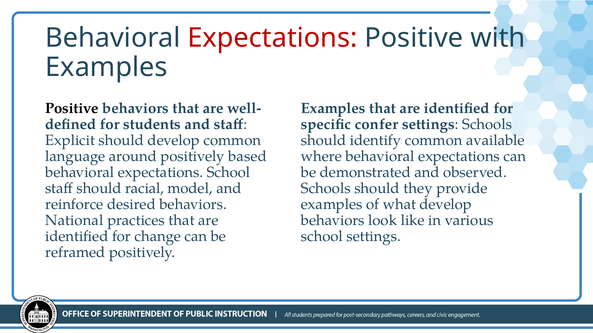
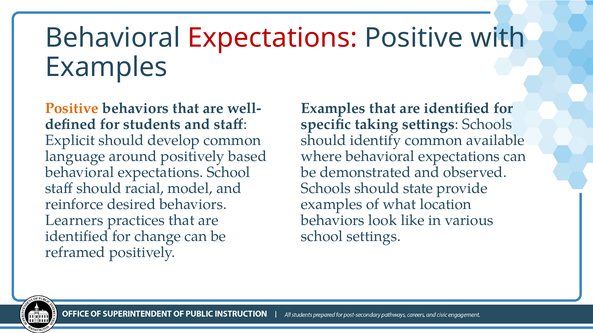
Positive at (72, 109) colour: black -> orange
confer: confer -> taking
they: they -> state
what develop: develop -> location
National: National -> Learners
